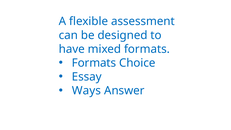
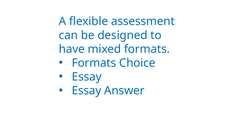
Ways at (86, 91): Ways -> Essay
